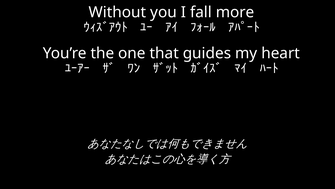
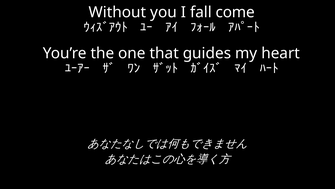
more: more -> come
